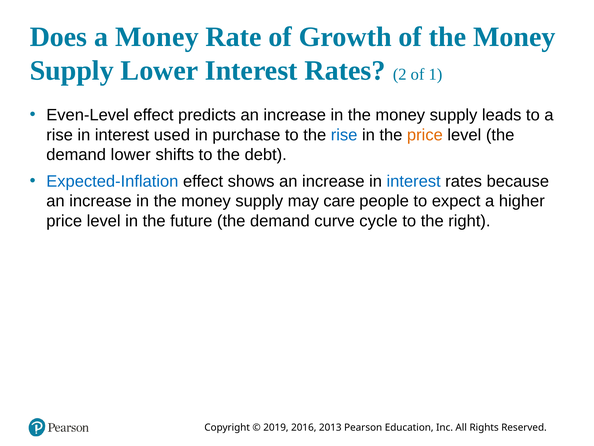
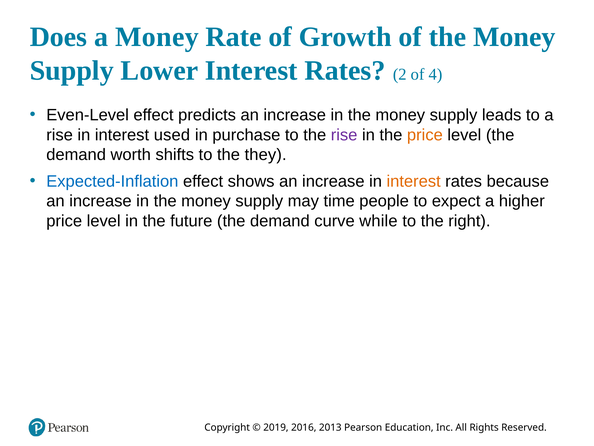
1: 1 -> 4
rise at (344, 135) colour: blue -> purple
demand lower: lower -> worth
debt: debt -> they
interest at (414, 181) colour: blue -> orange
care: care -> time
cycle: cycle -> while
